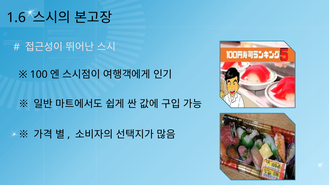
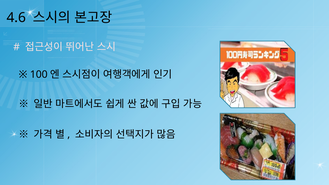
1.6: 1.6 -> 4.6
